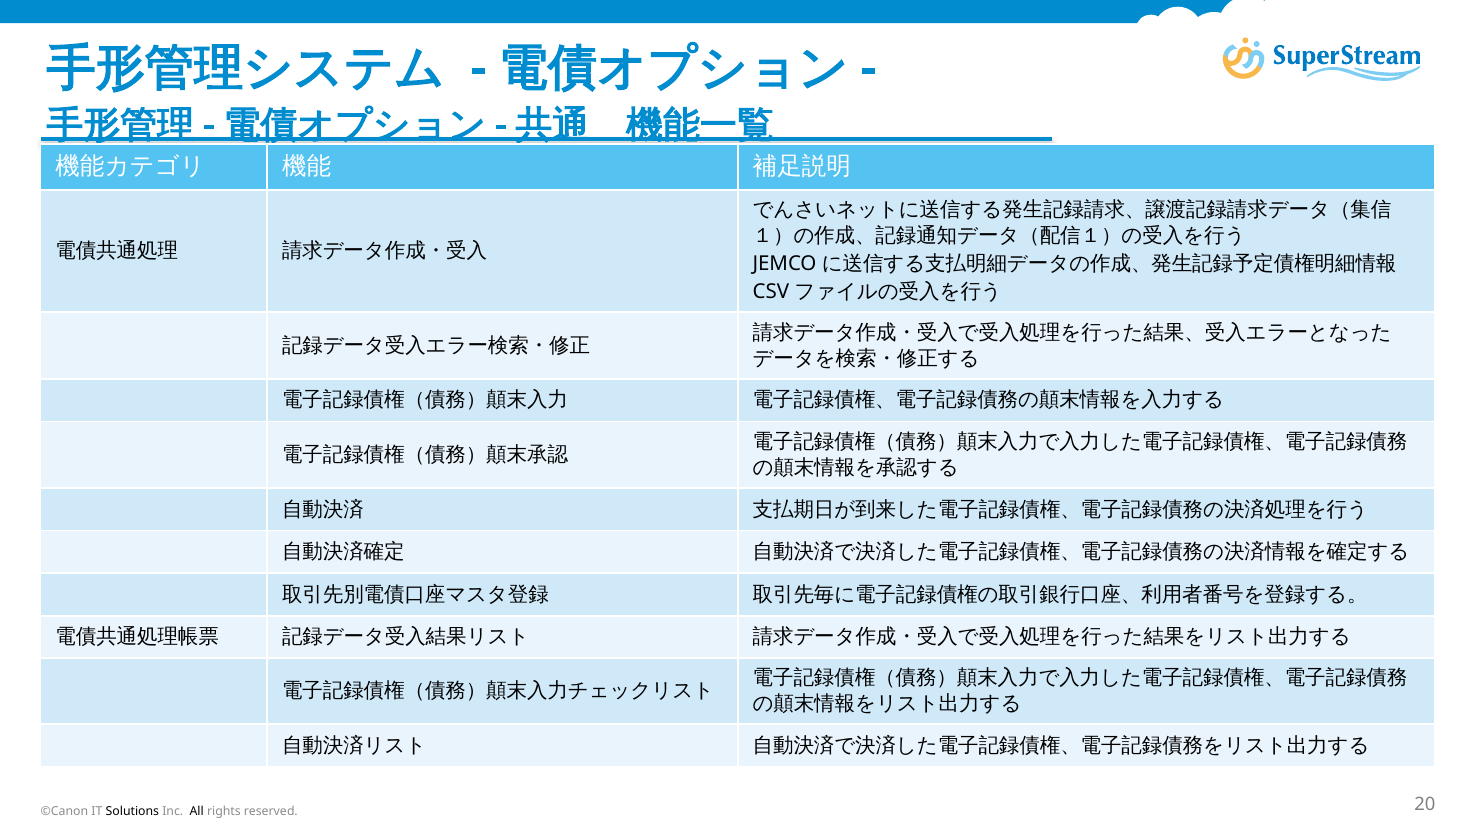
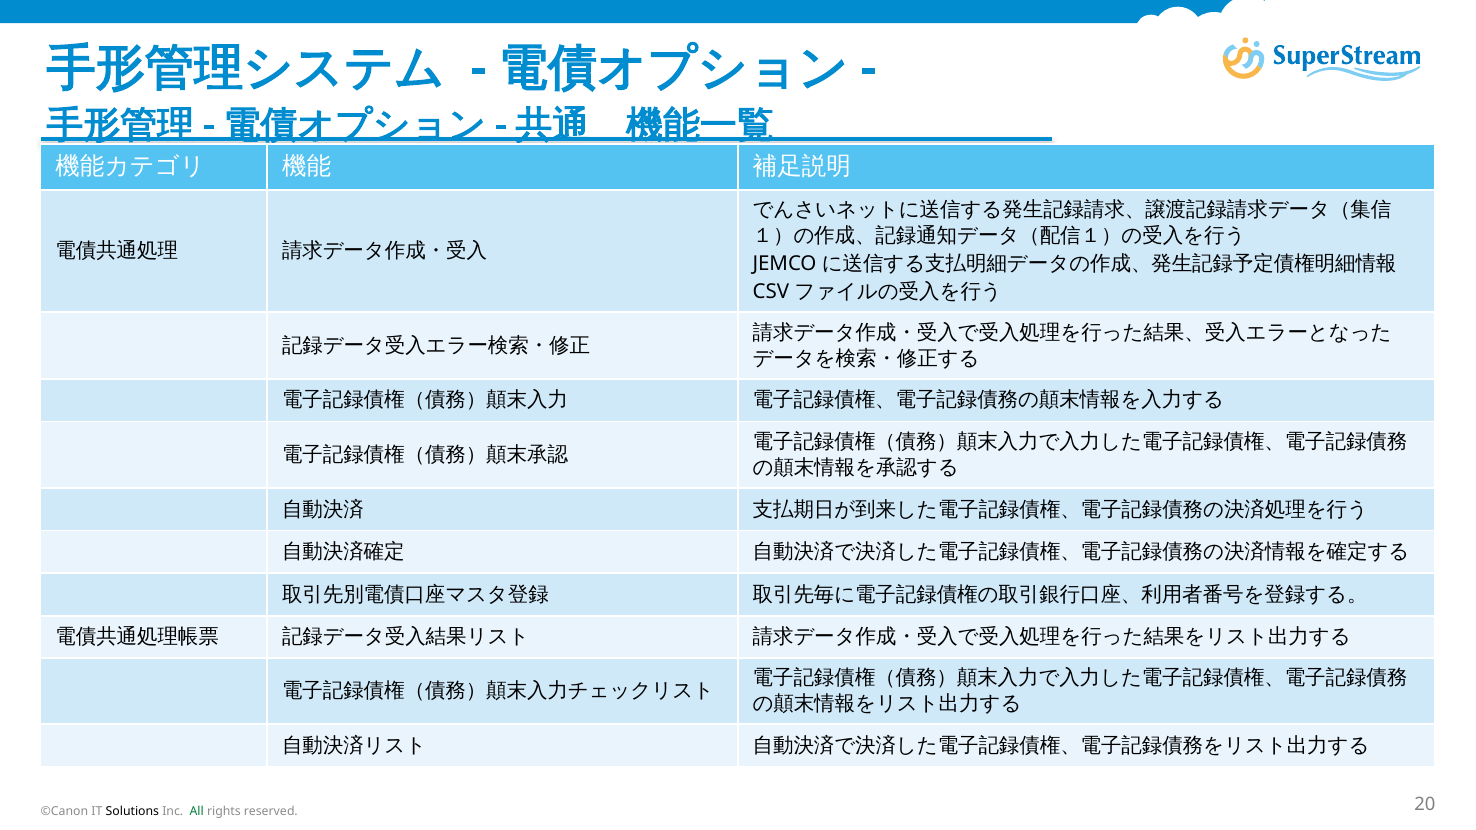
All colour: black -> green
